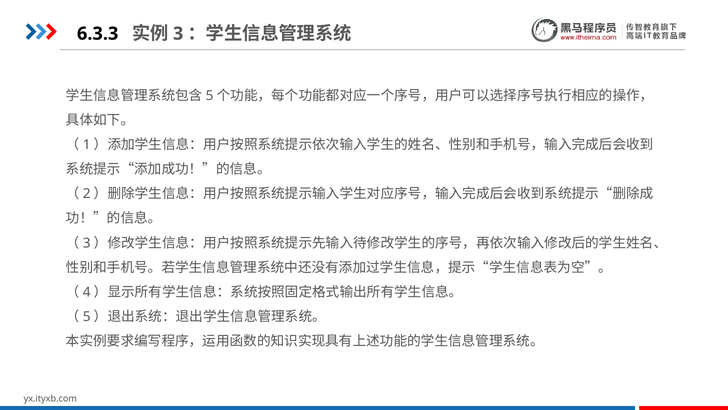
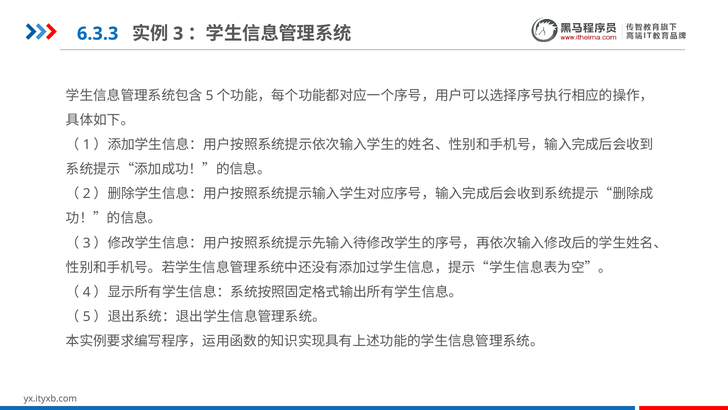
6.3.3 colour: black -> blue
